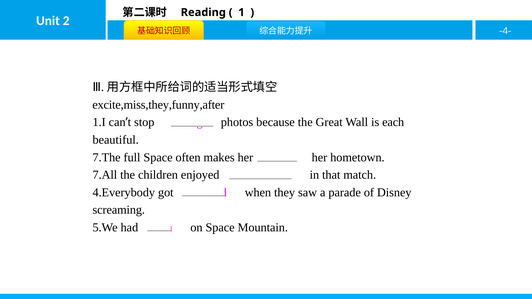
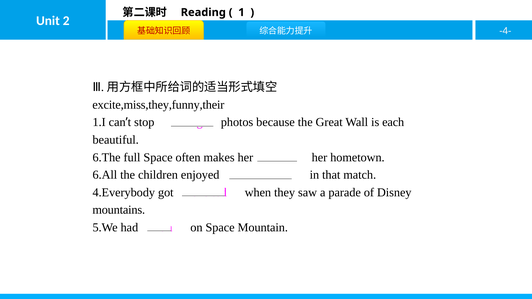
excite,miss,they,funny,after: excite,miss,they,funny,after -> excite,miss,they,funny,their
7.The: 7.The -> 6.The
7.All: 7.All -> 6.All
screaming: screaming -> mountains
